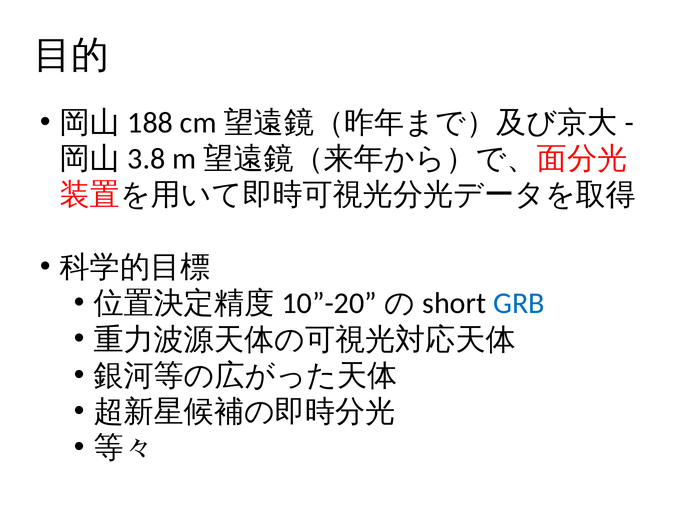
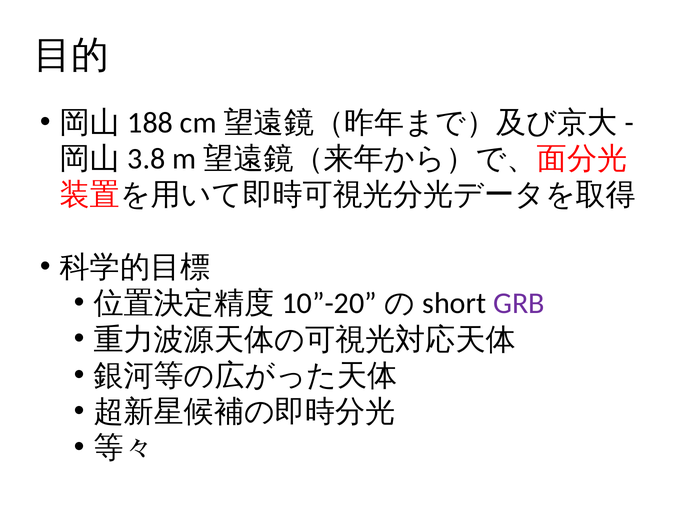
GRB colour: blue -> purple
